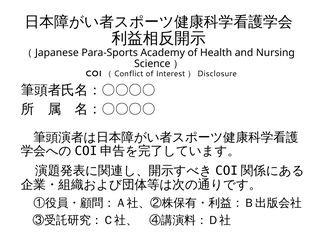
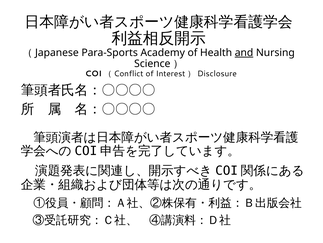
and underline: none -> present
